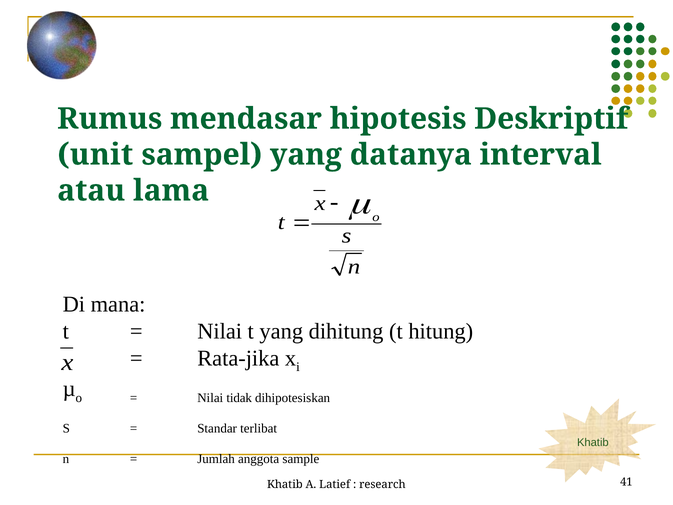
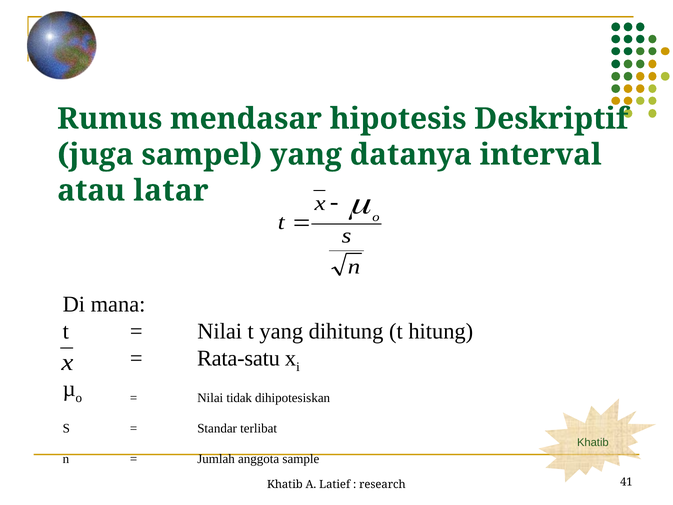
unit: unit -> juga
lama: lama -> latar
Rata-jika: Rata-jika -> Rata-satu
